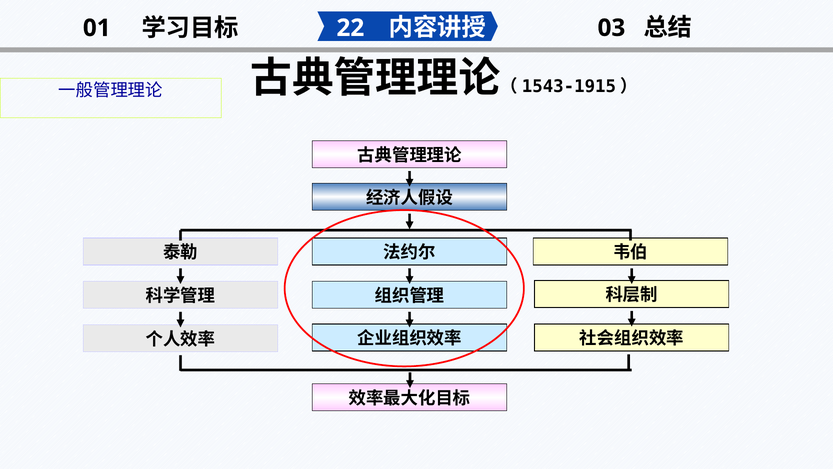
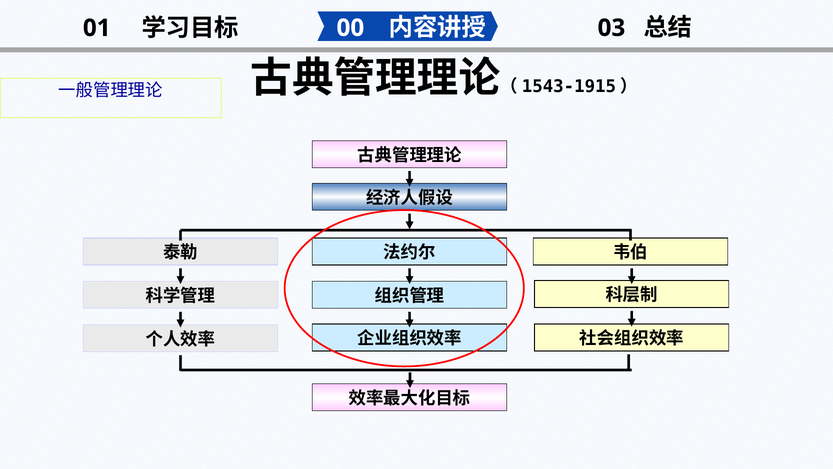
22: 22 -> 00
